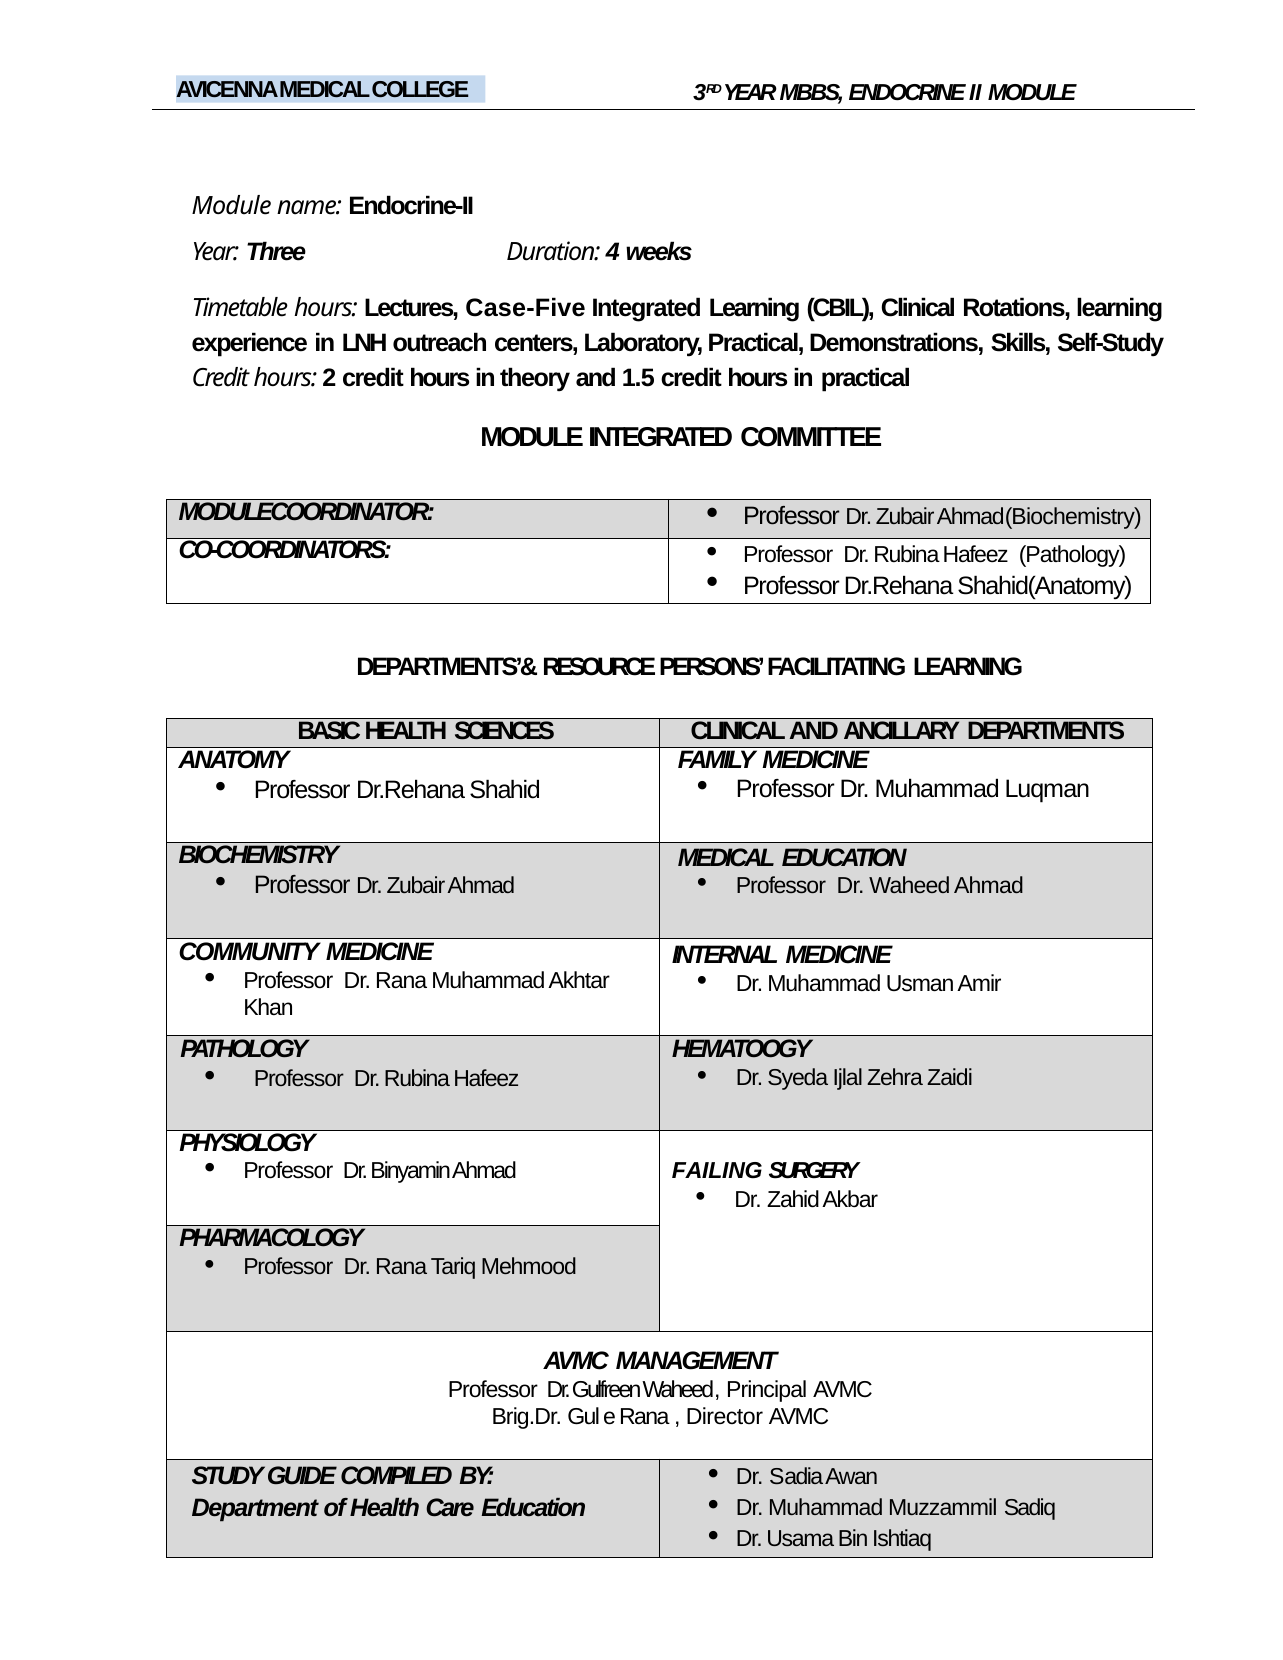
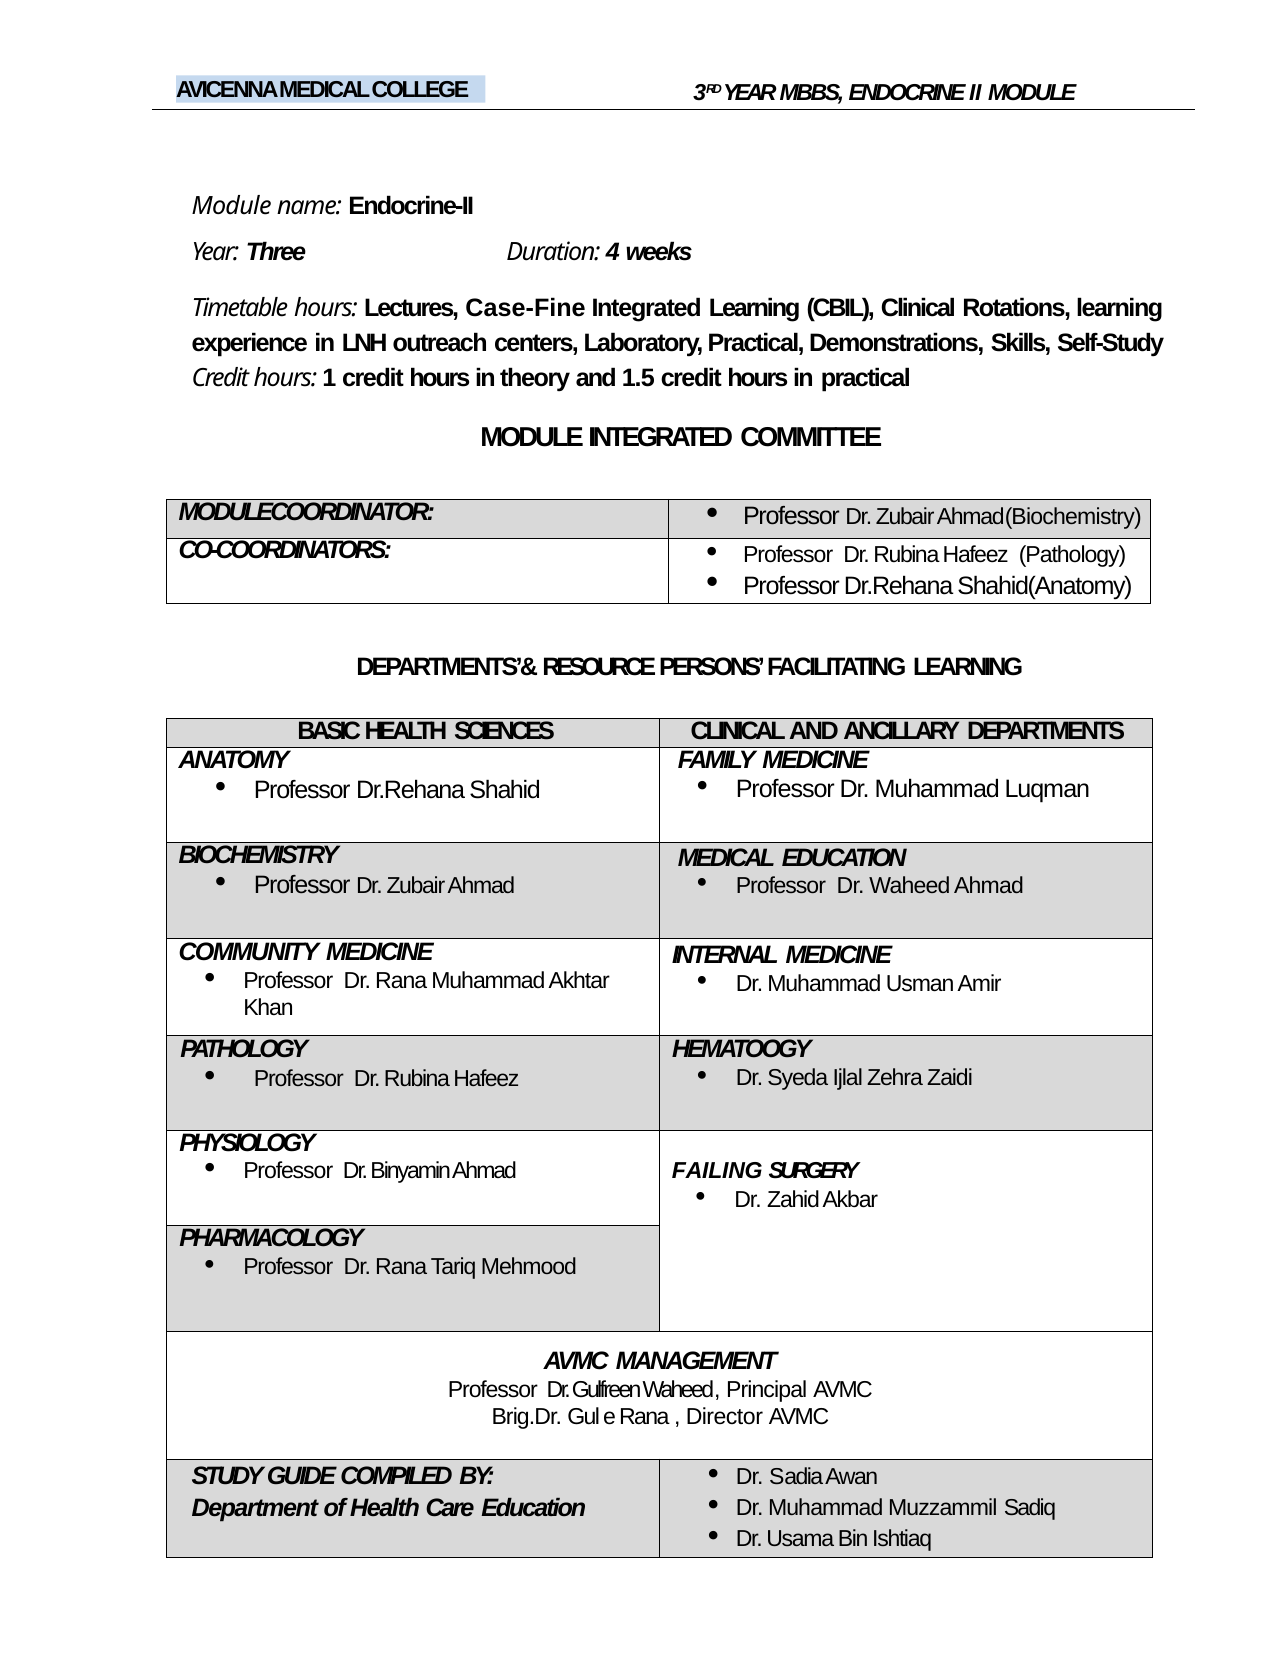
Case-Five: Case-Five -> Case-Fine
2: 2 -> 1
